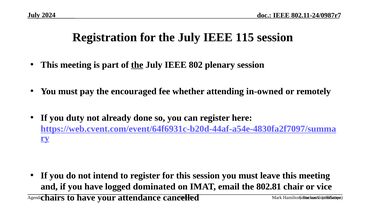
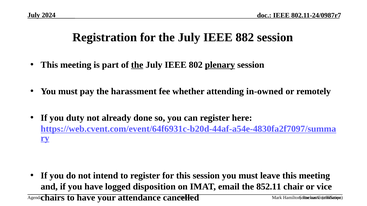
115: 115 -> 882
plenary underline: none -> present
encouraged: encouraged -> harassment
dominated: dominated -> disposition
802.81: 802.81 -> 852.11
